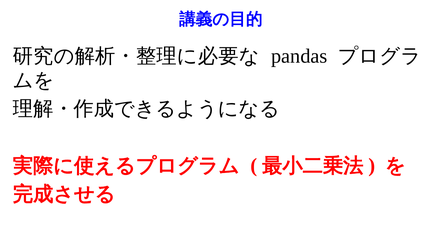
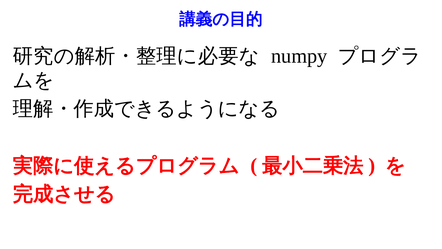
pandas: pandas -> numpy
